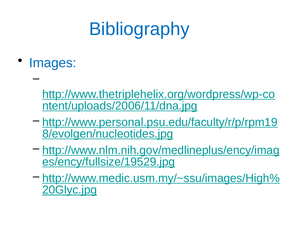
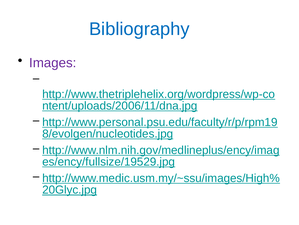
Images colour: blue -> purple
